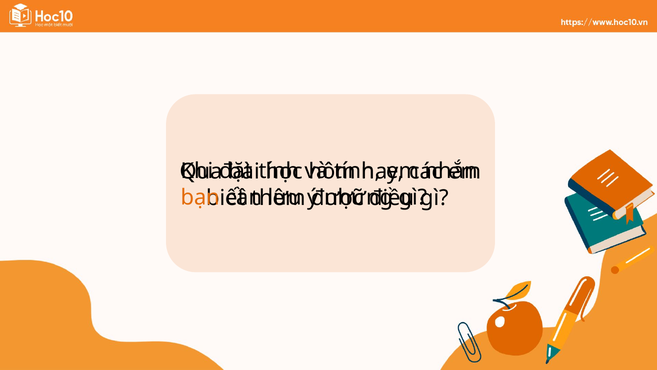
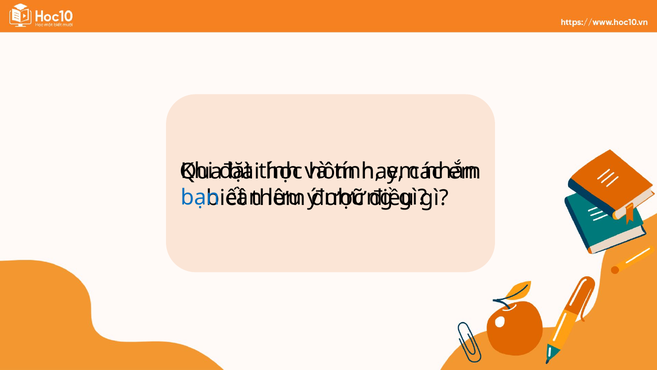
bạn colour: orange -> blue
